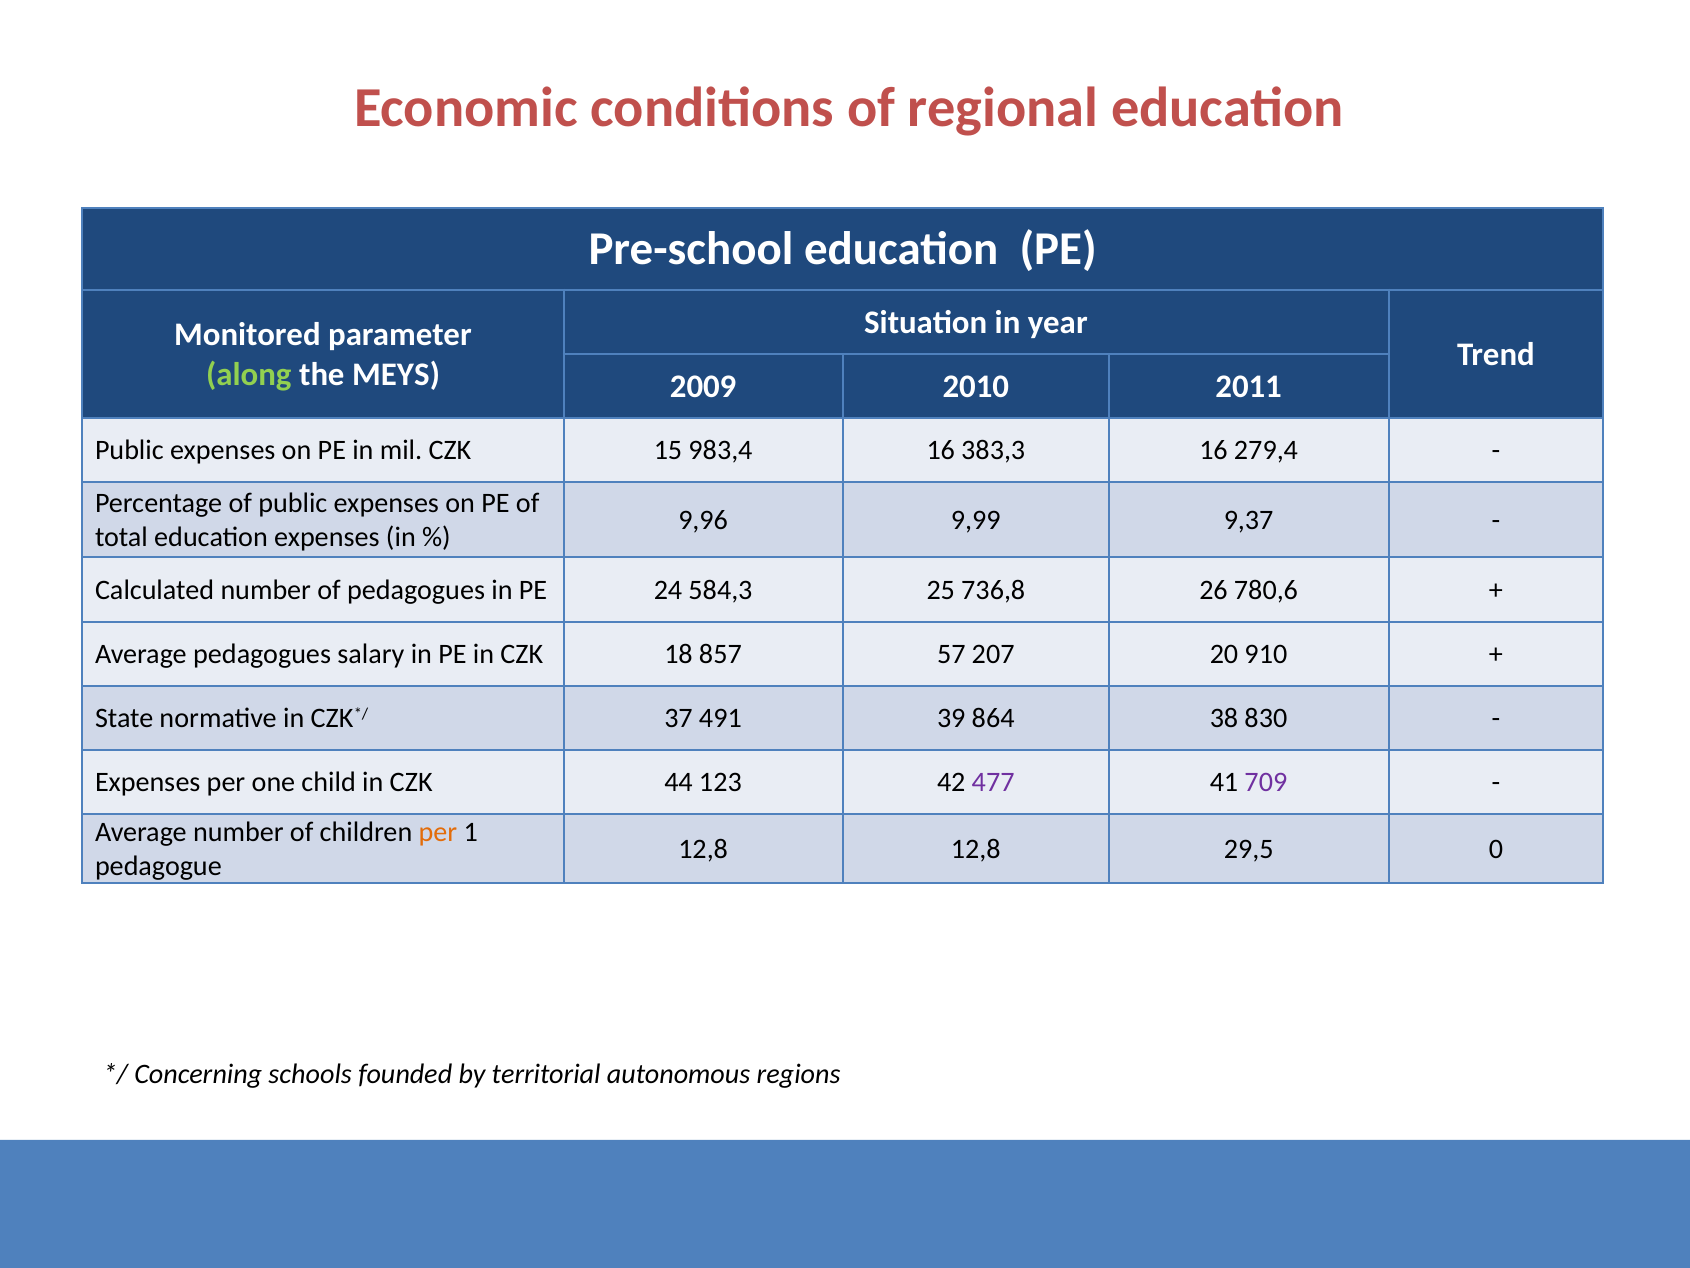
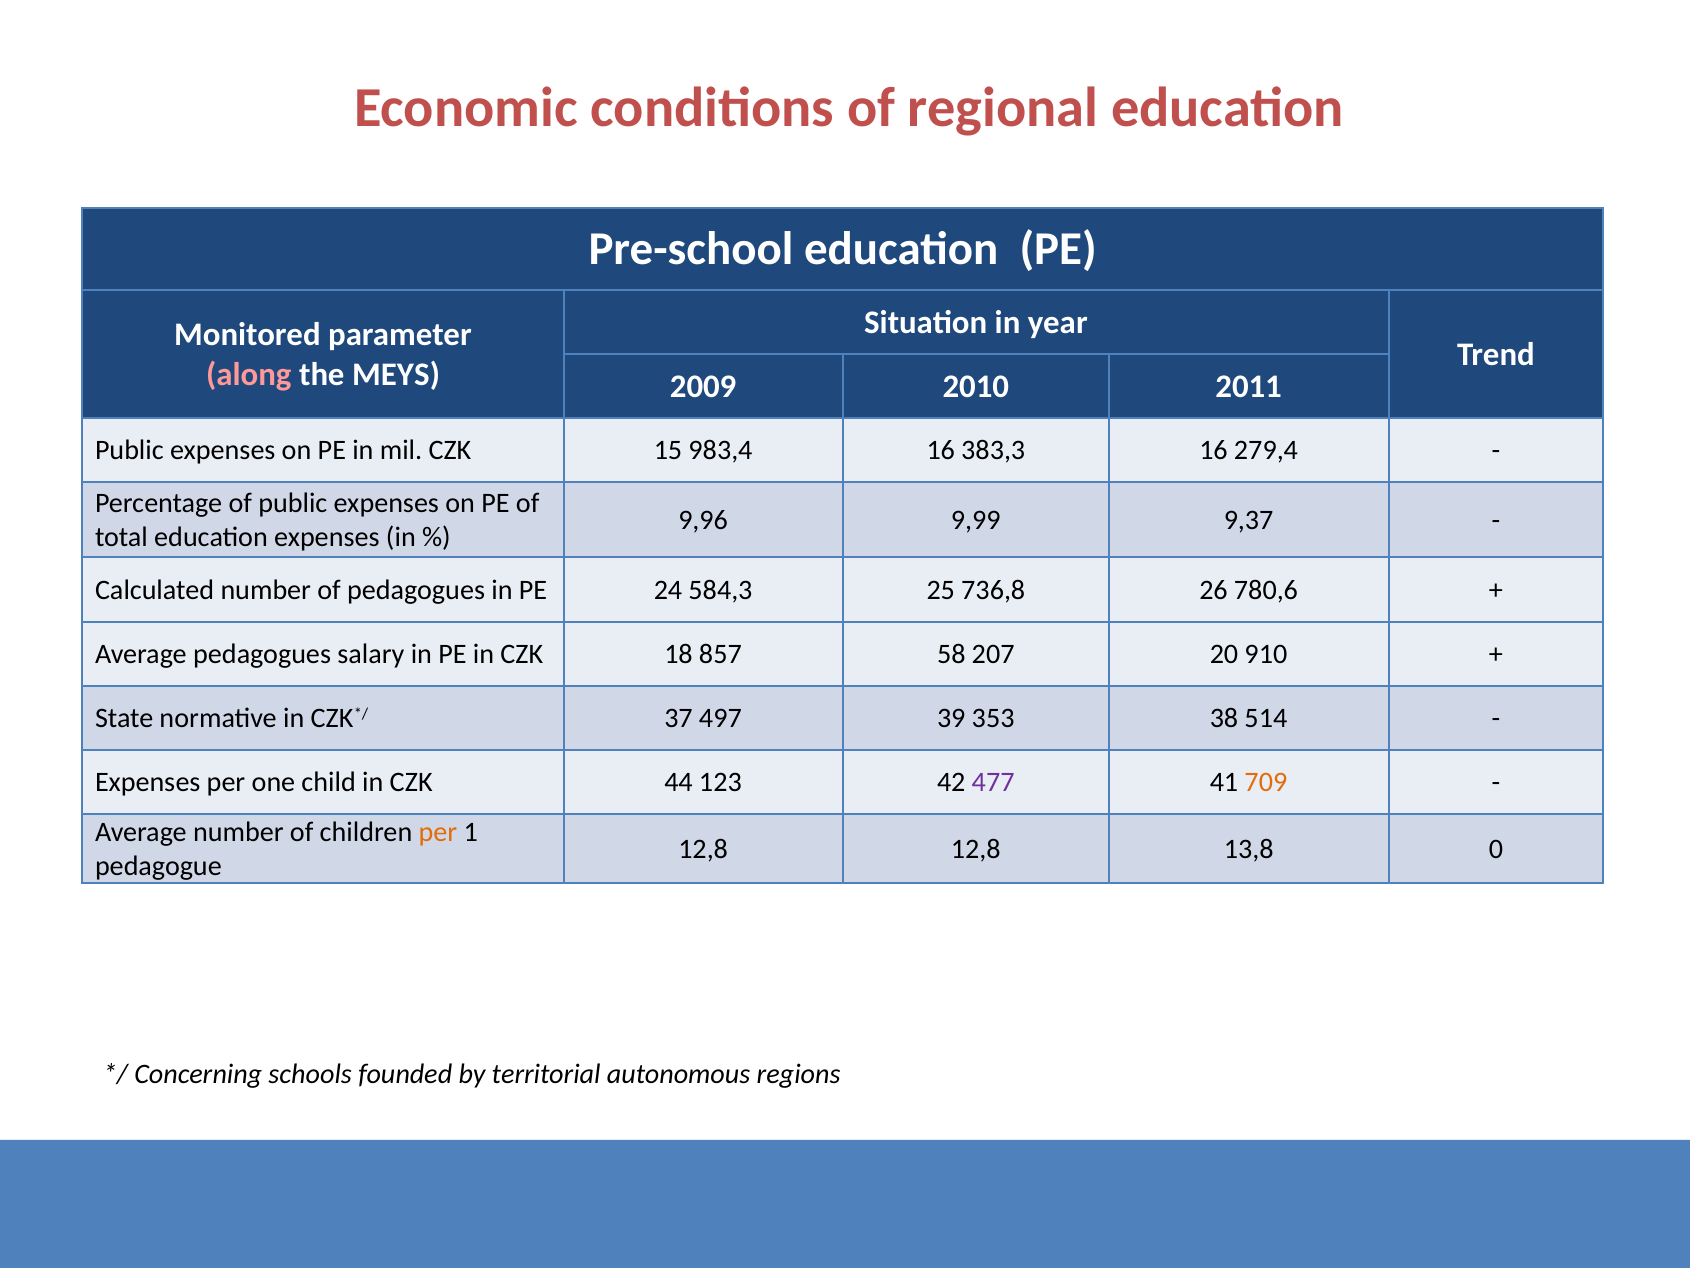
along colour: light green -> pink
57: 57 -> 58
491: 491 -> 497
864: 864 -> 353
830: 830 -> 514
709 colour: purple -> orange
29,5: 29,5 -> 13,8
